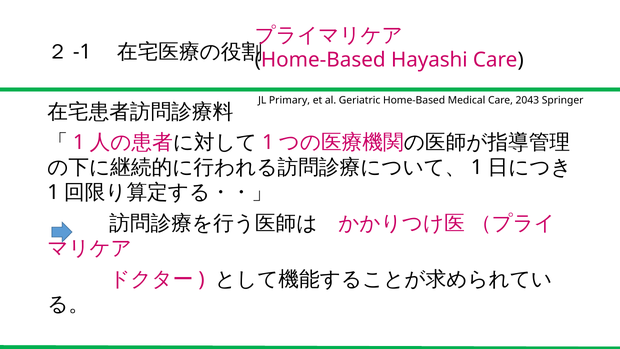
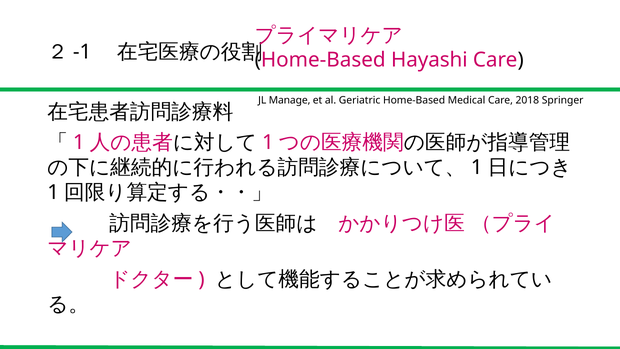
Primary: Primary -> Manage
2043: 2043 -> 2018
